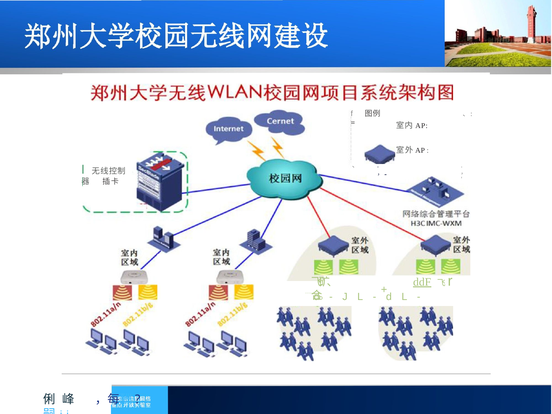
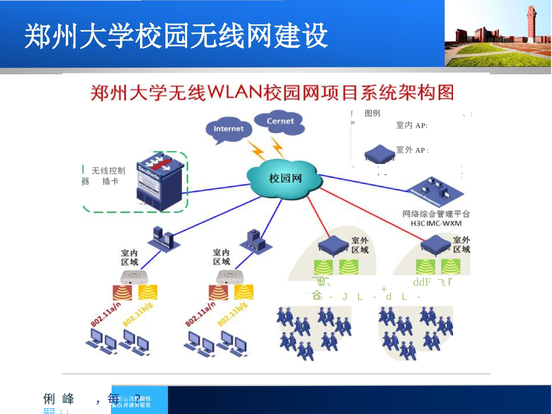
ddF underline: present -> none
